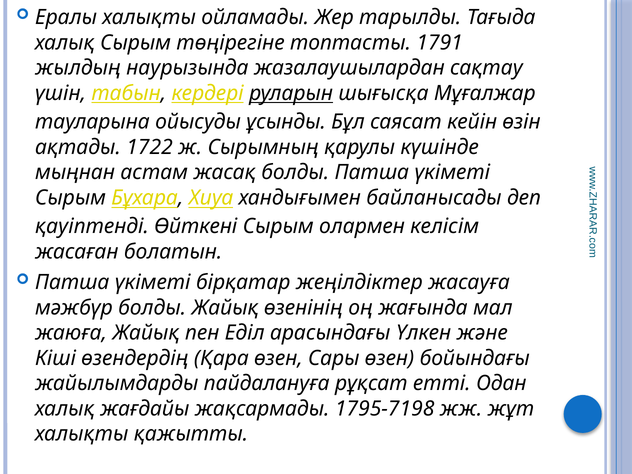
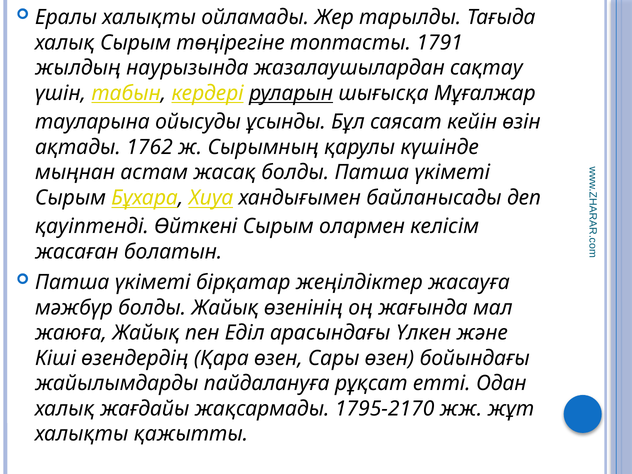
1722: 1722 -> 1762
1795-7198: 1795-7198 -> 1795-2170
